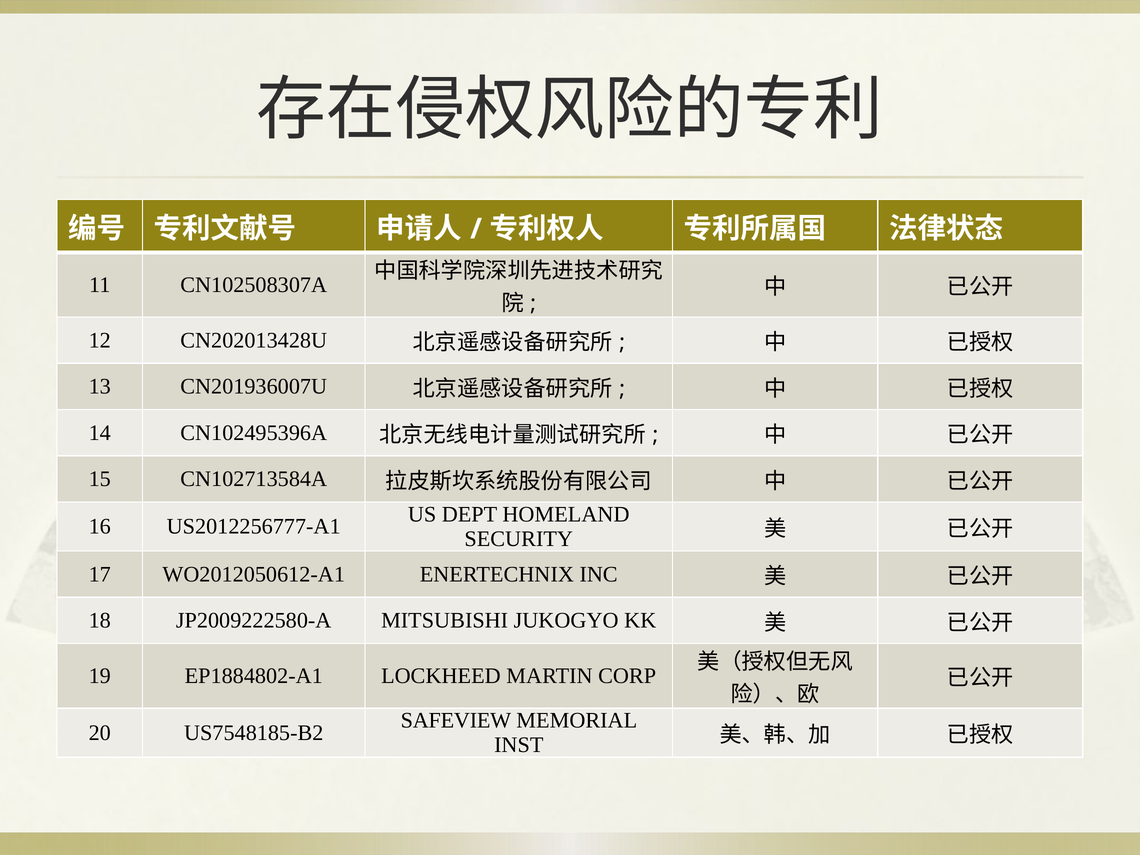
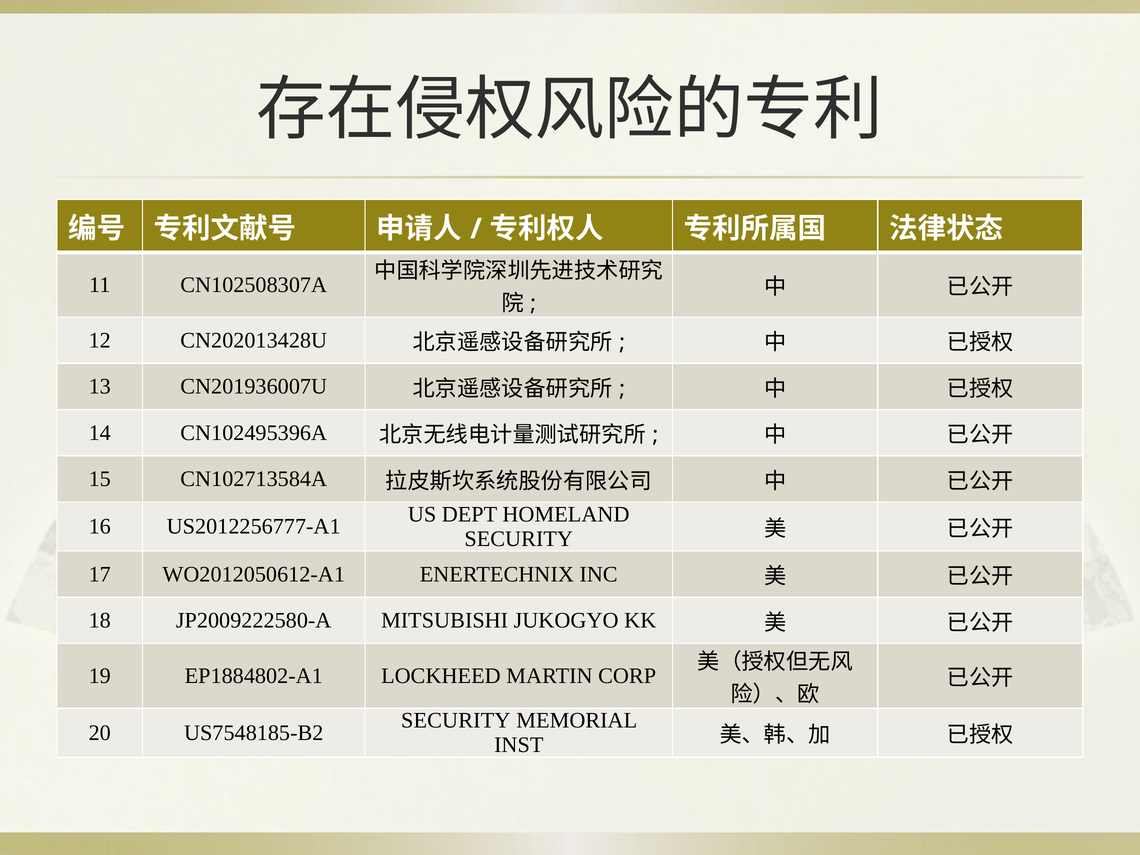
SAFEVIEW at (456, 721): SAFEVIEW -> SECURITY
